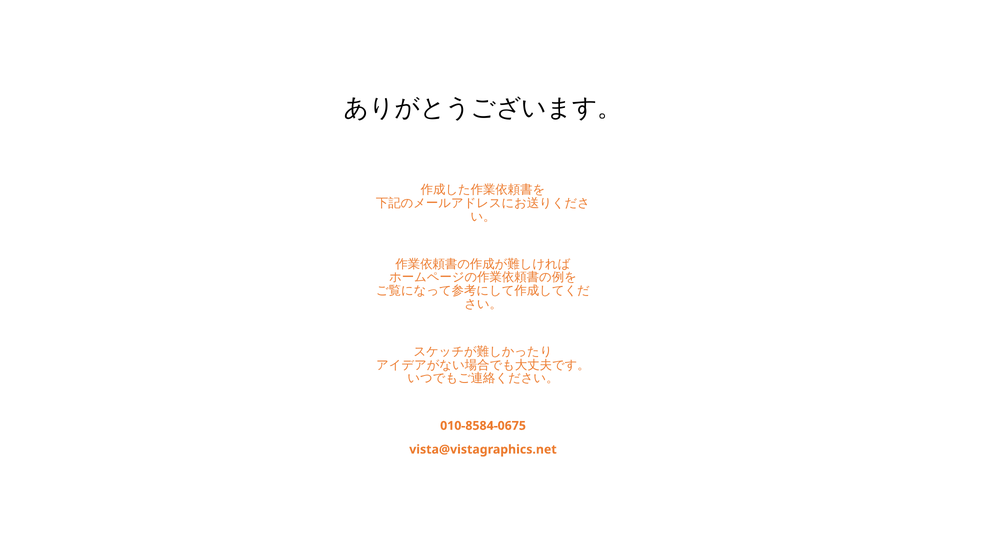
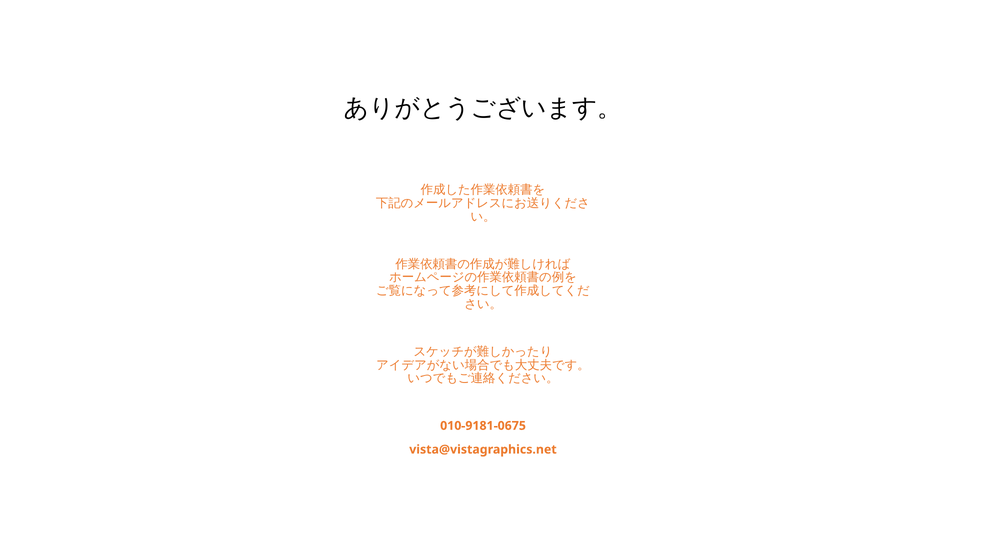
010-8584-0675: 010-8584-0675 -> 010-9181-0675
